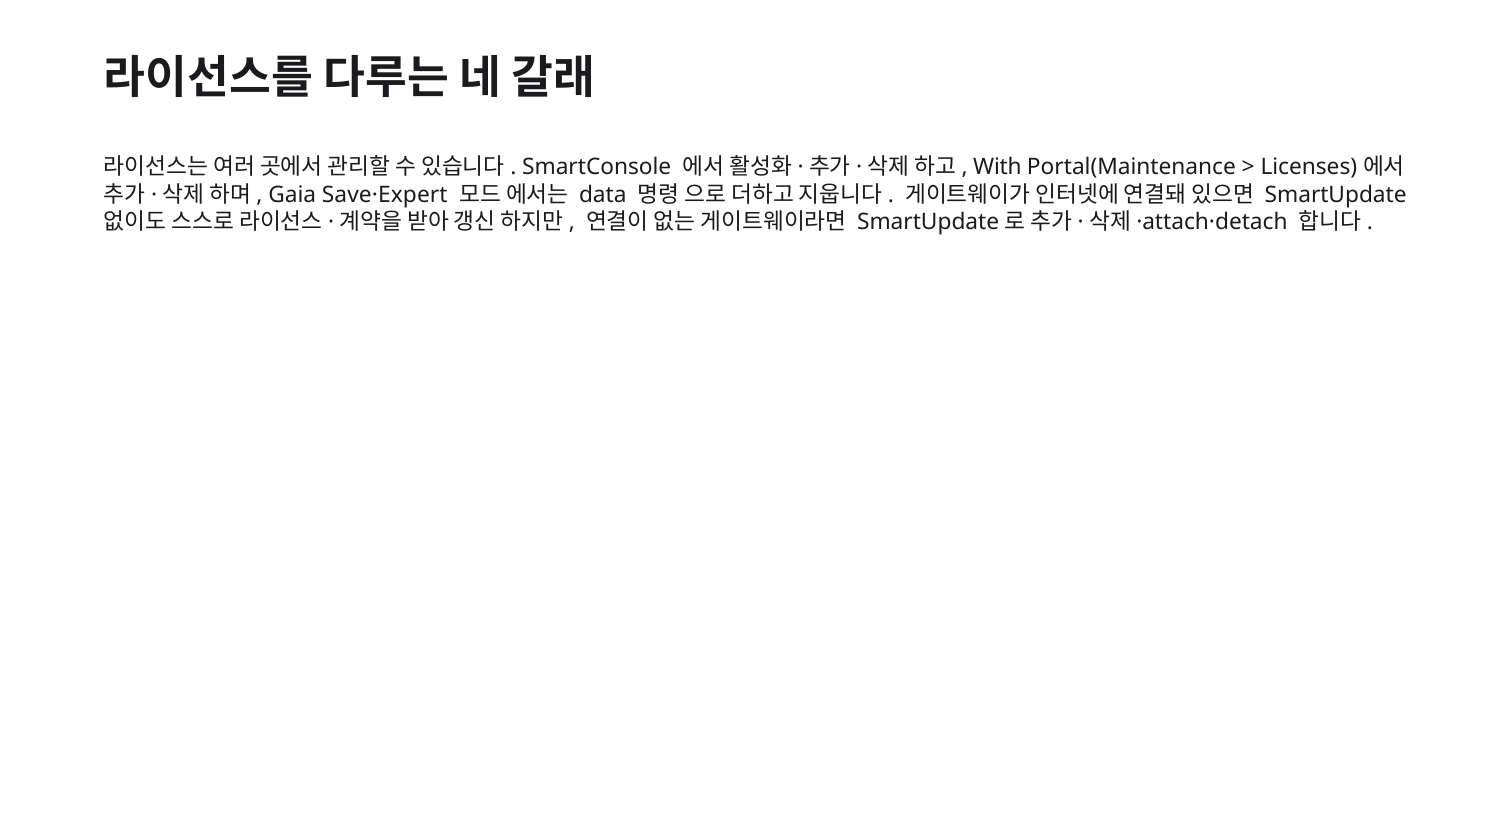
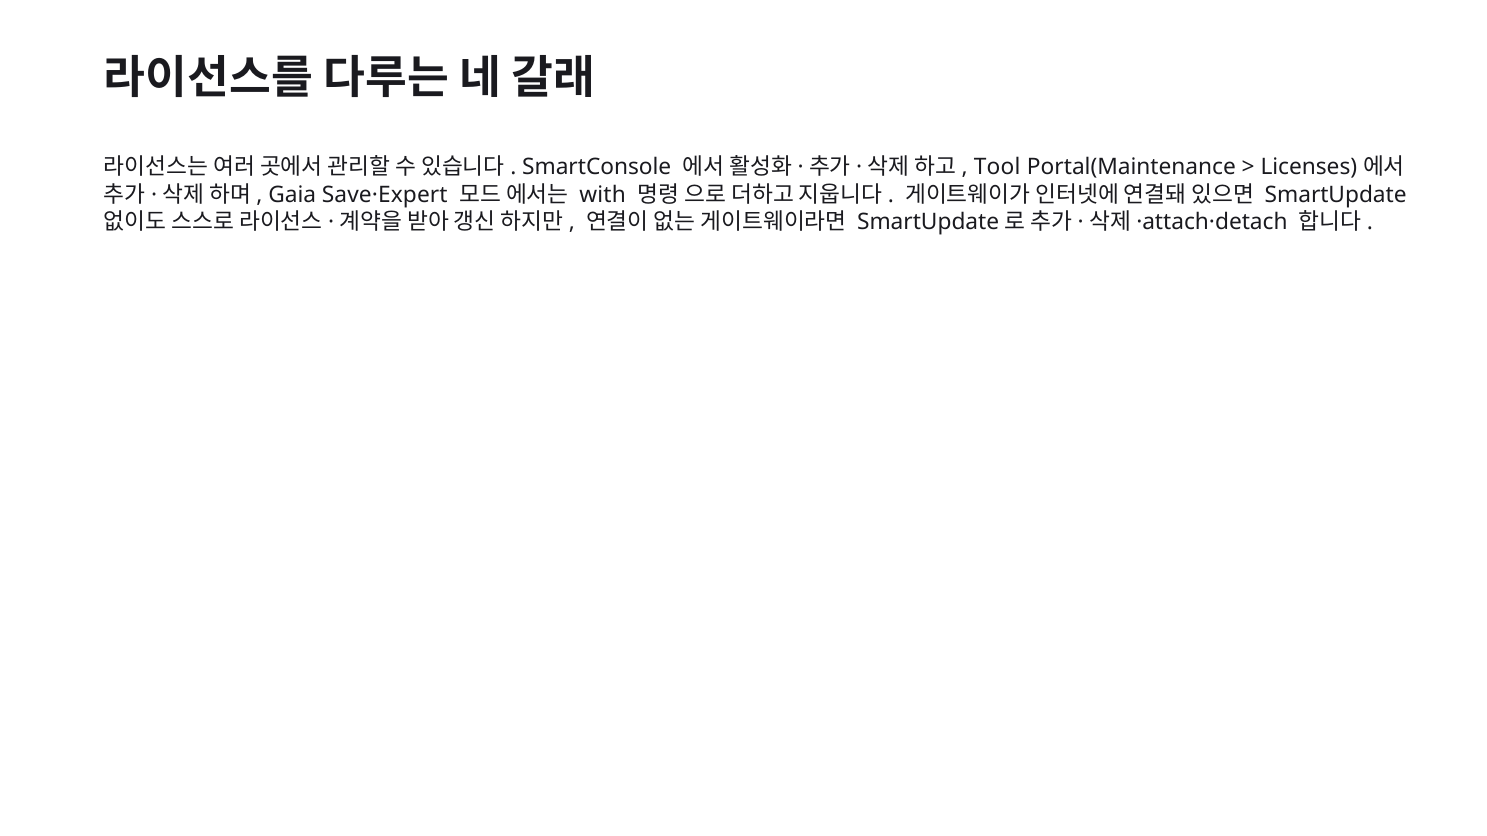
With: With -> Tool
data: data -> with
